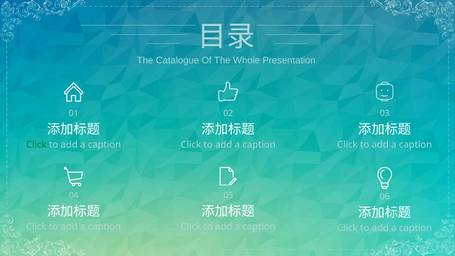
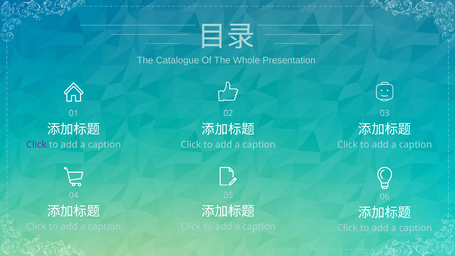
Click at (36, 145) colour: green -> purple
